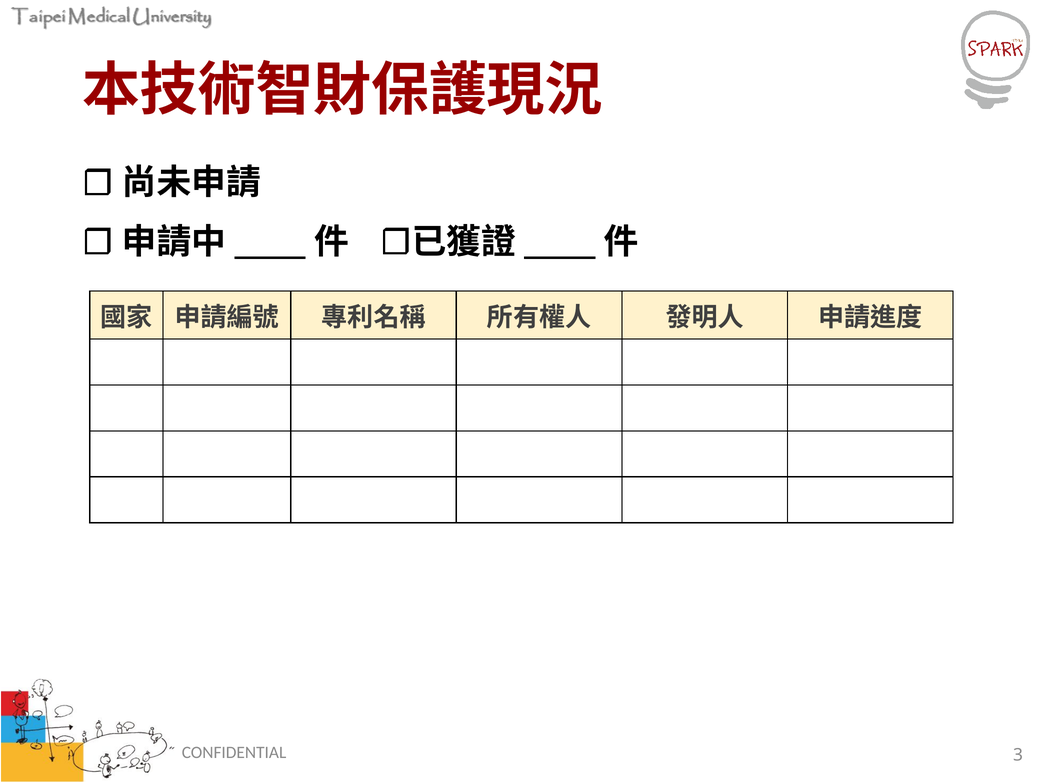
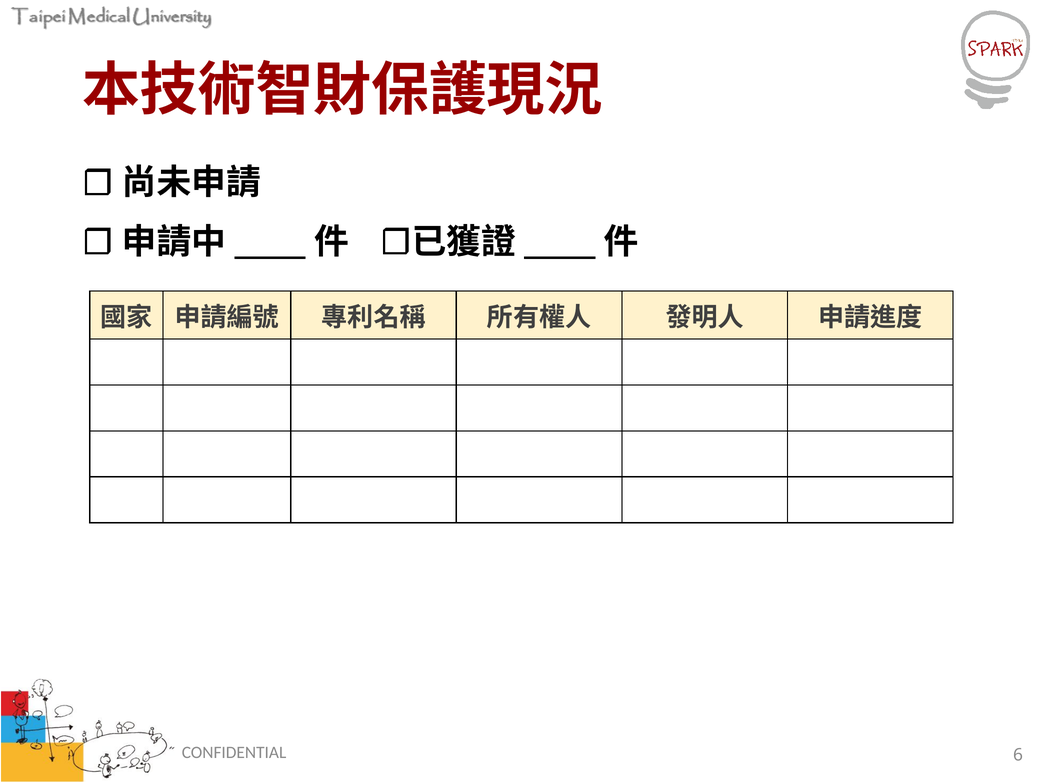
3: 3 -> 6
